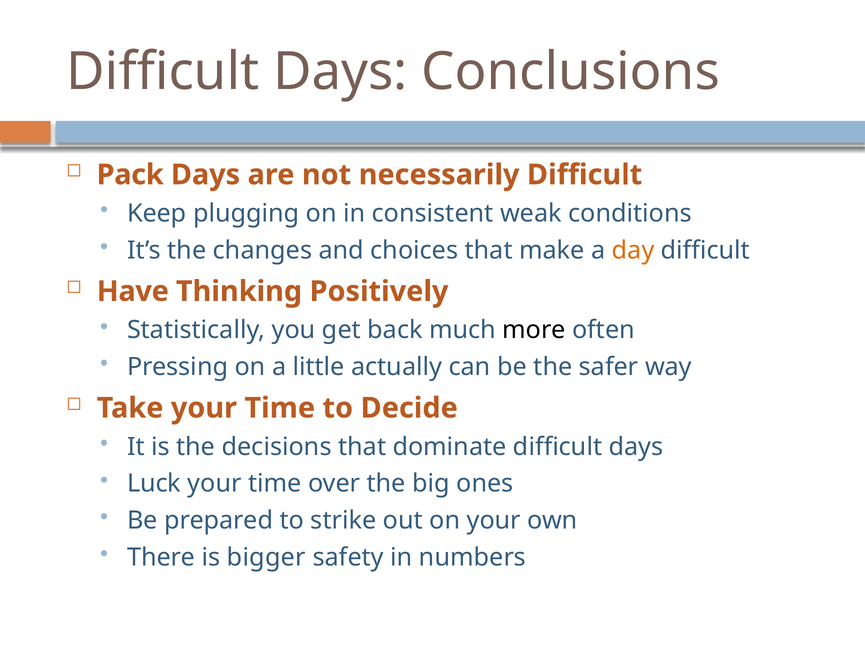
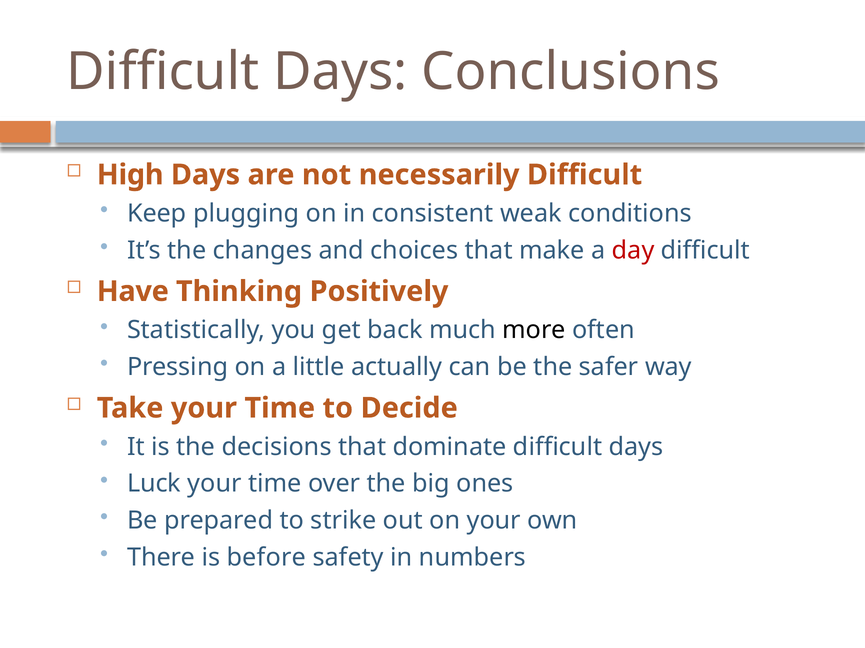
Pack: Pack -> High
day colour: orange -> red
bigger: bigger -> before
